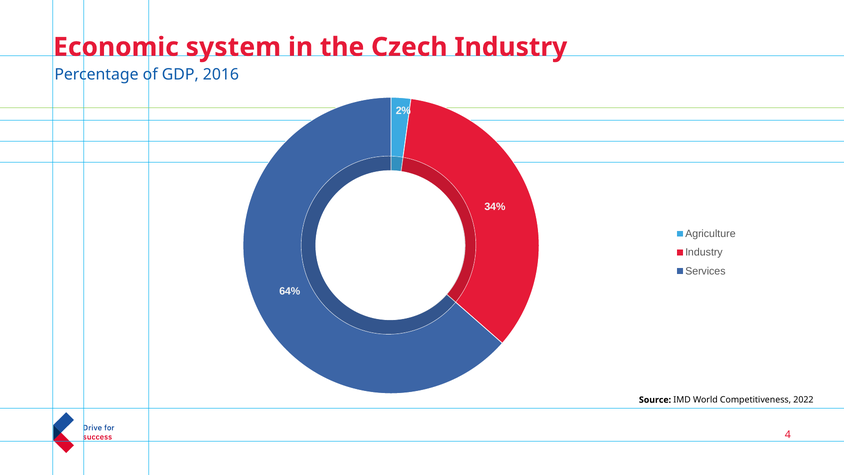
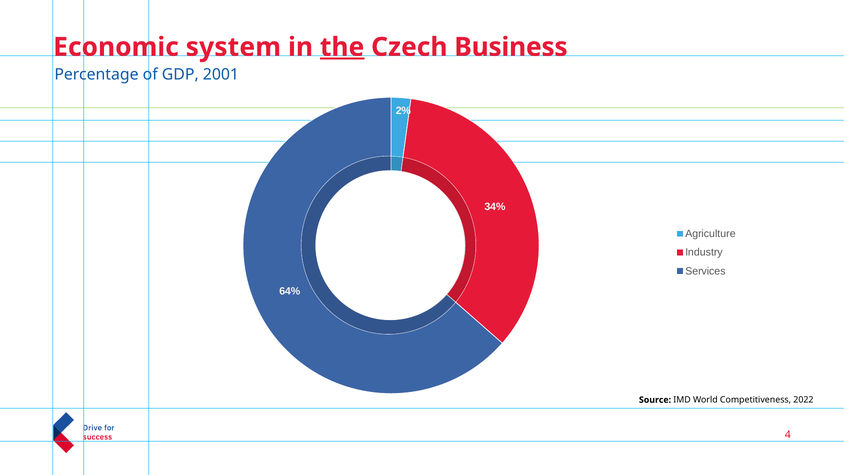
the underline: none -> present
Czech Industry: Industry -> Business
2016: 2016 -> 2001
